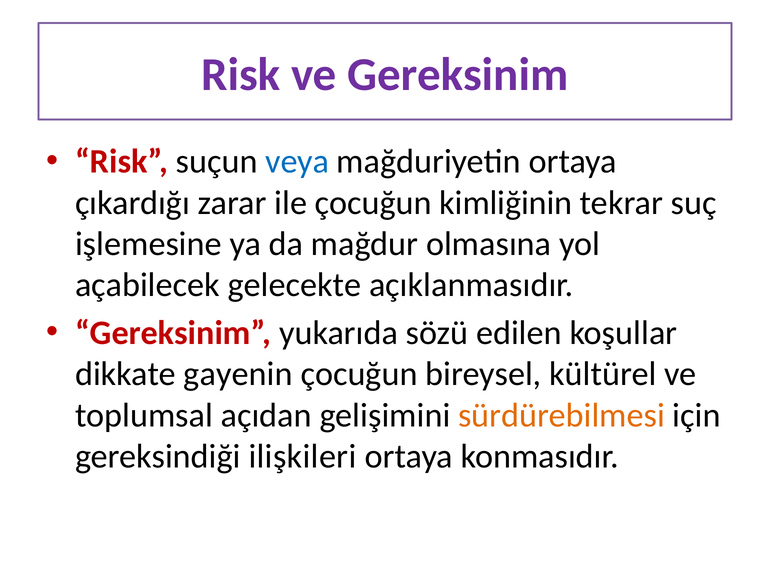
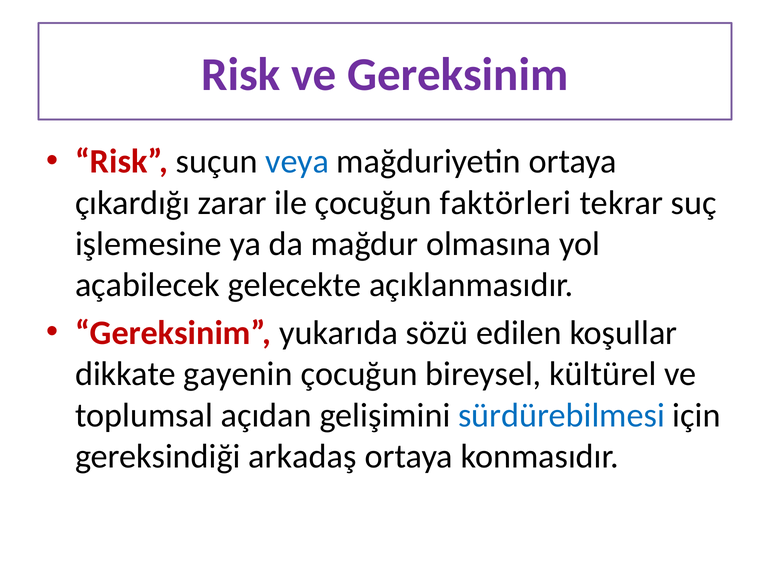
kimliğinin: kimliğinin -> faktörleri
sürdürebilmesi colour: orange -> blue
ilişkileri: ilişkileri -> arkadaş
